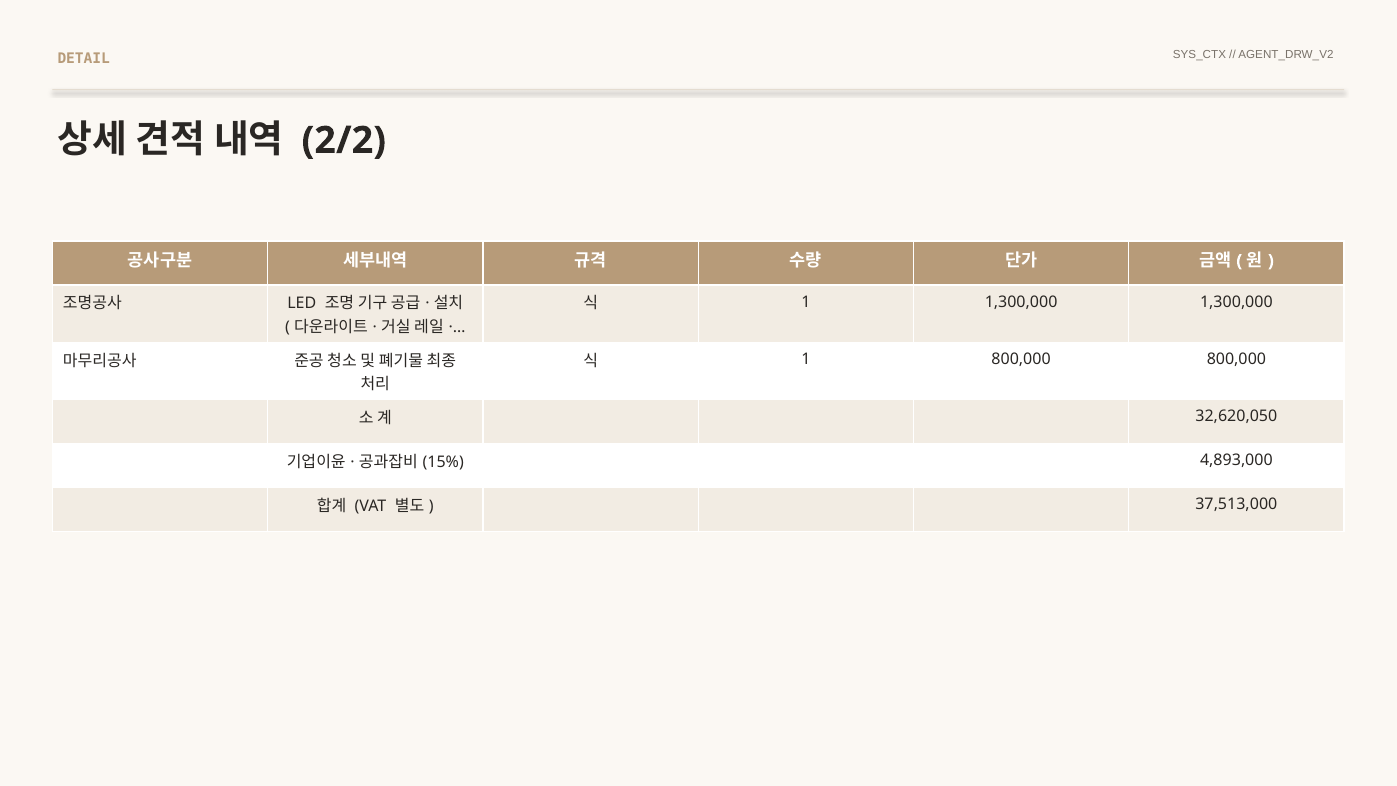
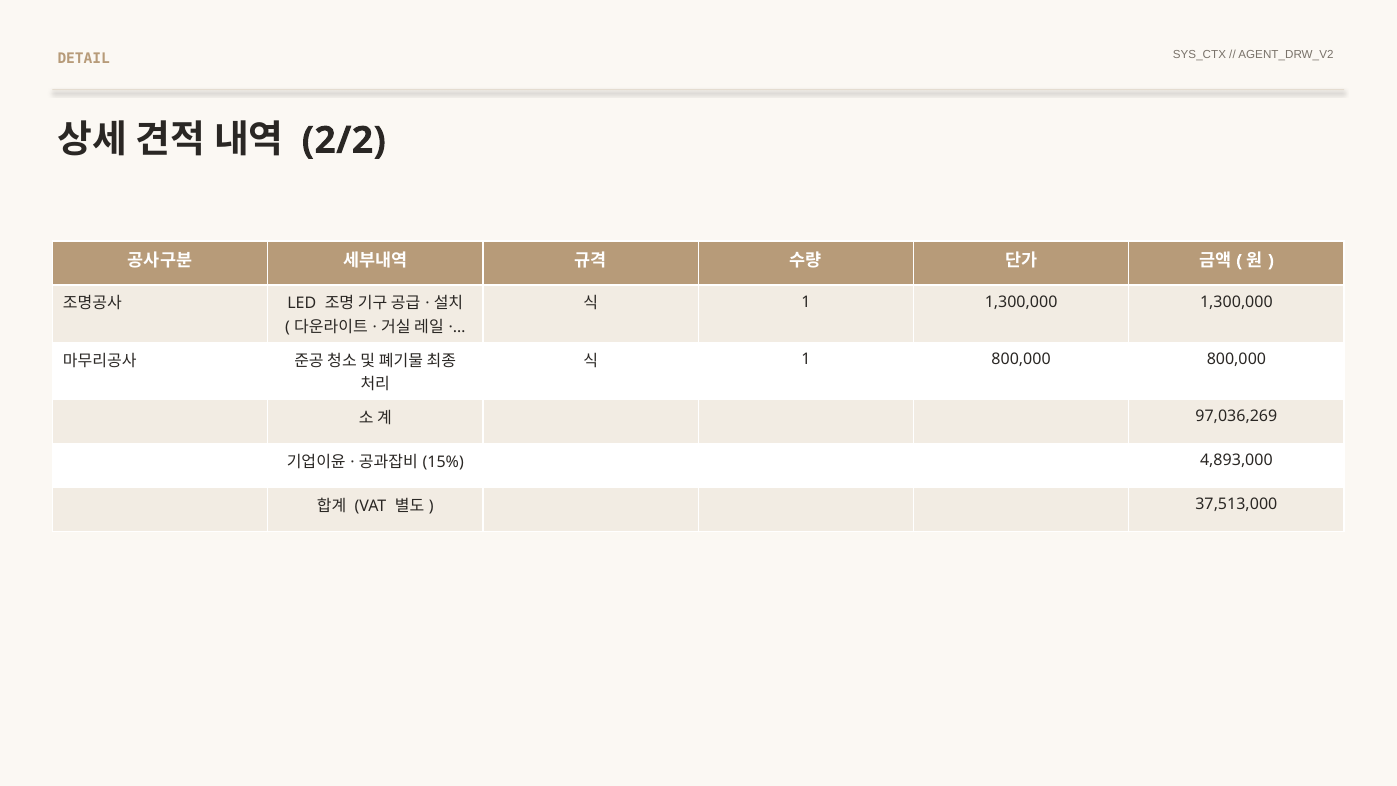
32,620,050: 32,620,050 -> 97,036,269
